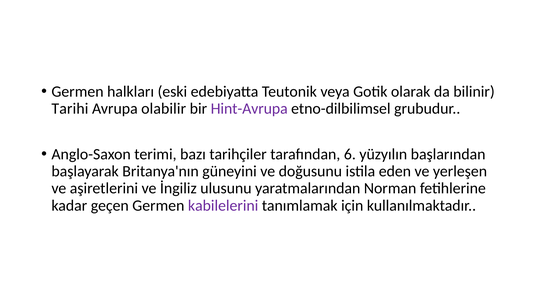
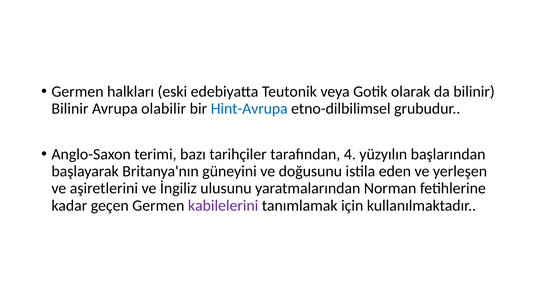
Tarihi at (70, 109): Tarihi -> Bilinir
Hint-Avrupa colour: purple -> blue
6: 6 -> 4
